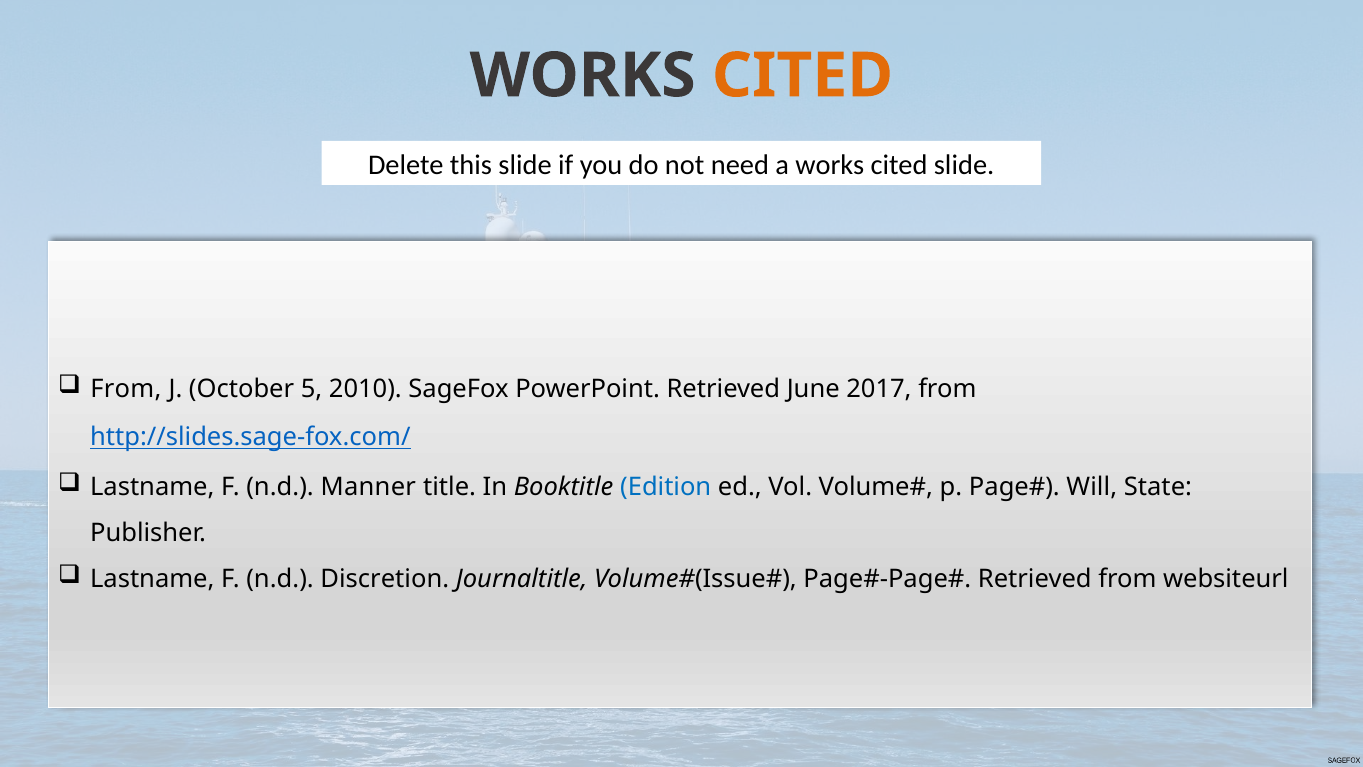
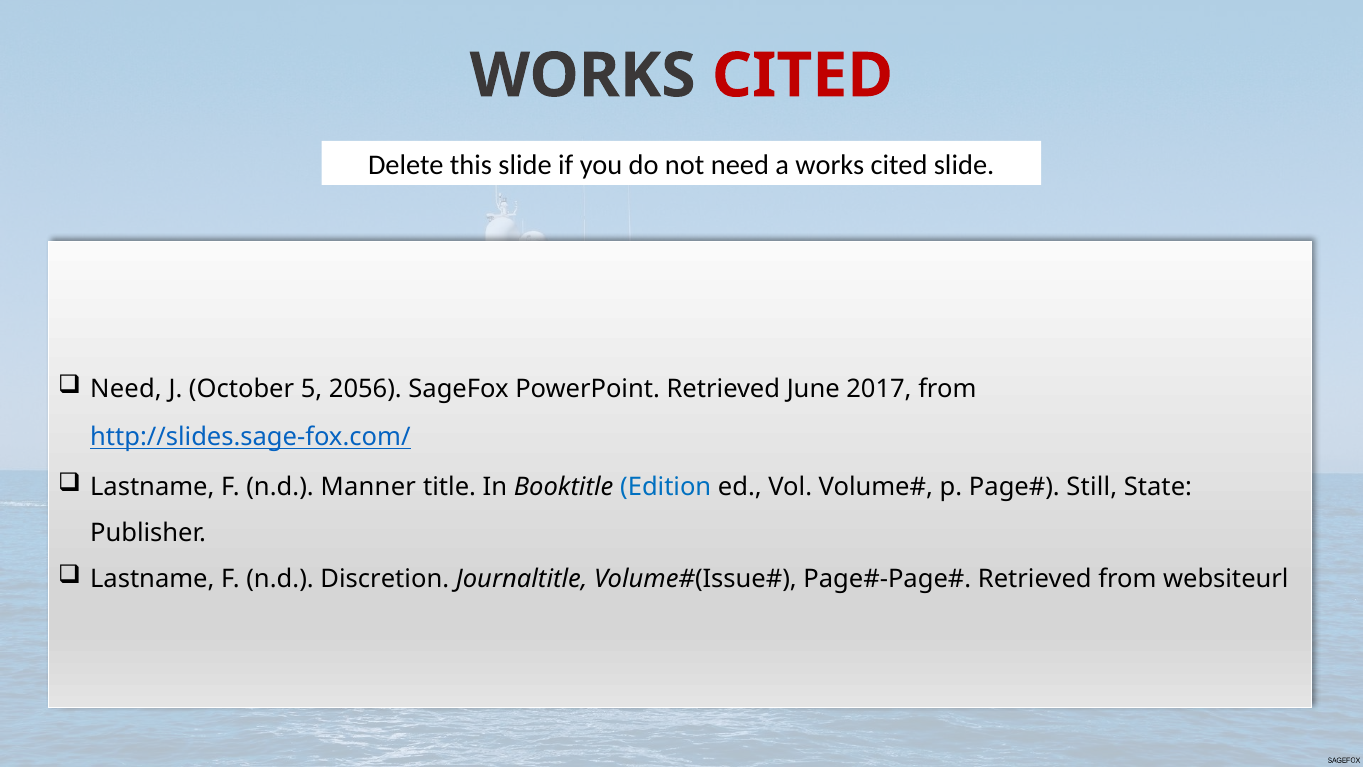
CITED at (802, 76) colour: orange -> red
From at (126, 389): From -> Need
2010: 2010 -> 2056
Will: Will -> Still
